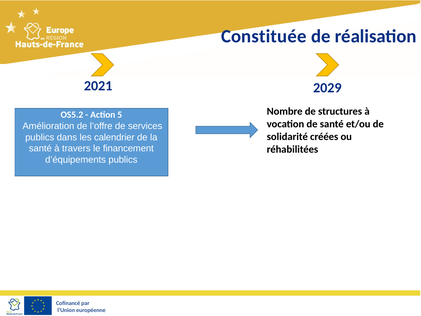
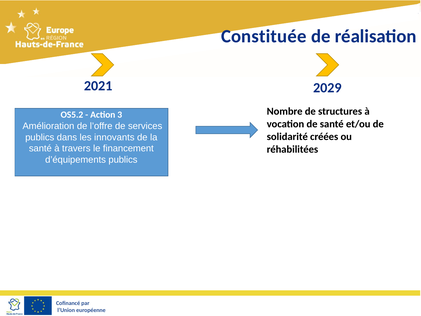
5: 5 -> 3
calendrier: calendrier -> innovants
